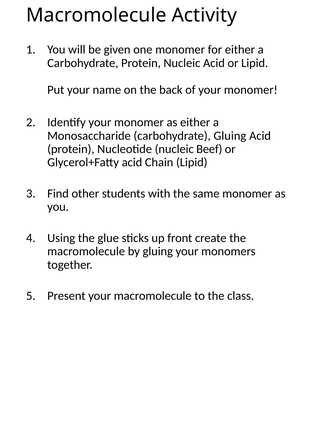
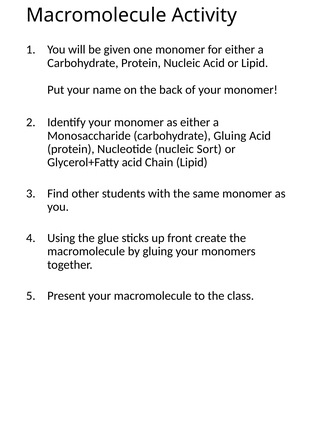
Beef: Beef -> Sort
